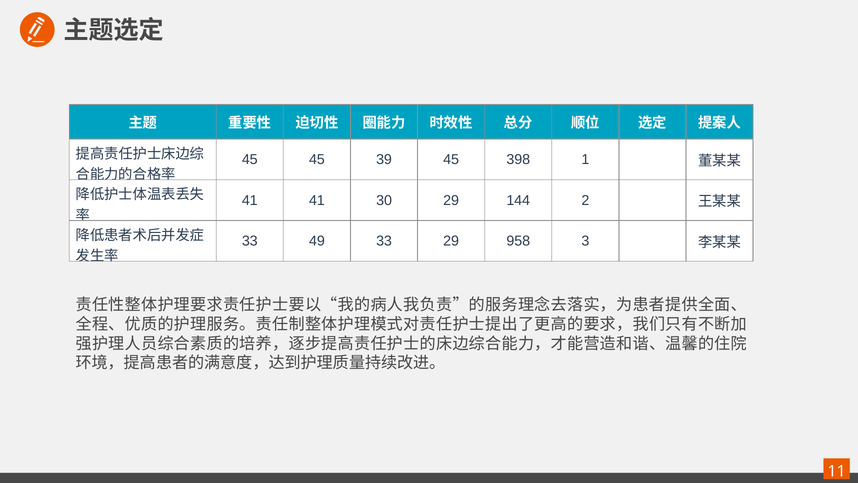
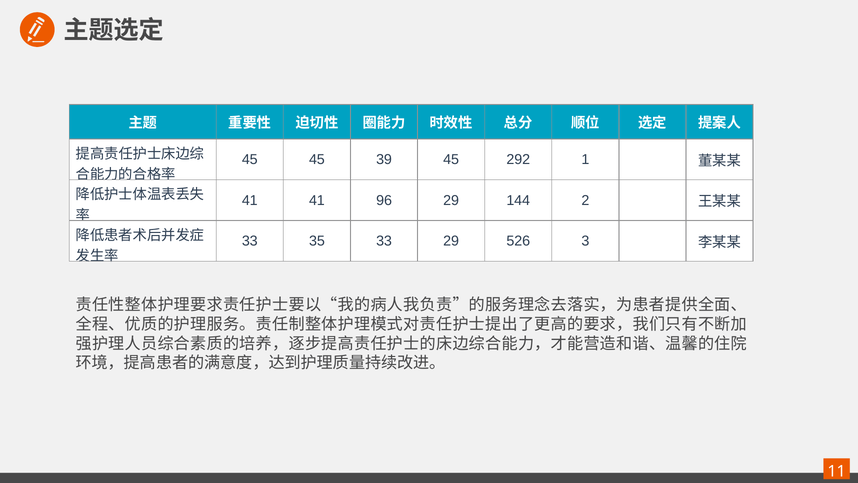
398: 398 -> 292
30: 30 -> 96
49: 49 -> 35
958: 958 -> 526
